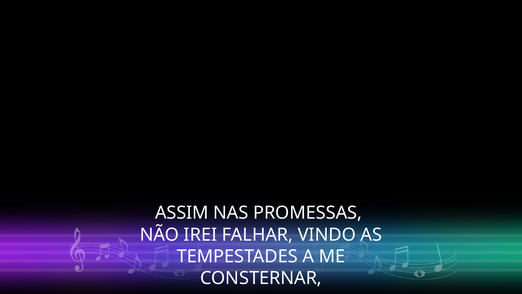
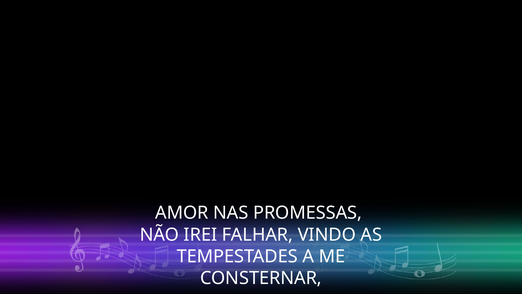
ASSIM: ASSIM -> AMOR
